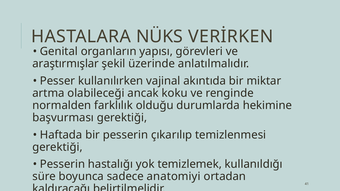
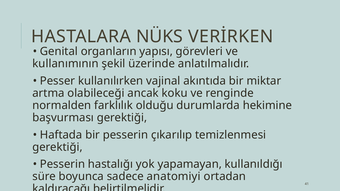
araştırmışlar: araştırmışlar -> kullanımının
temizlemek: temizlemek -> yapamayan
